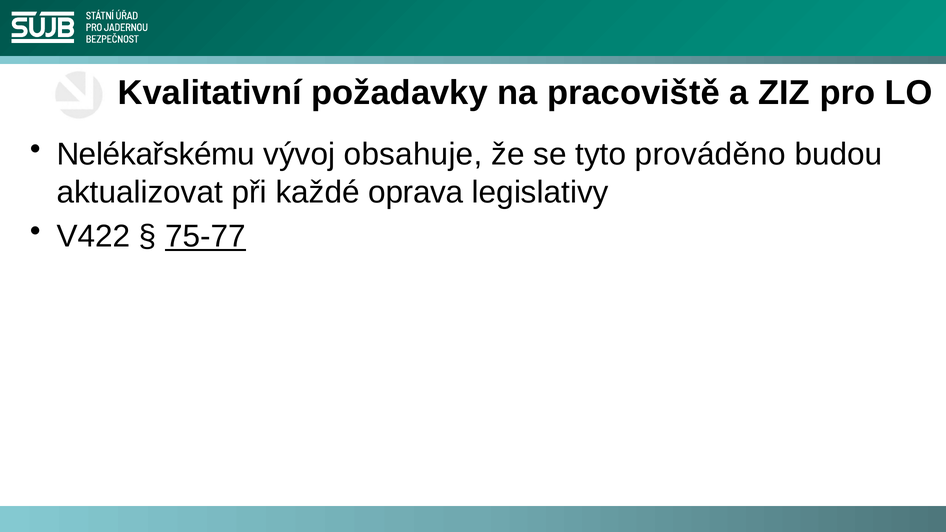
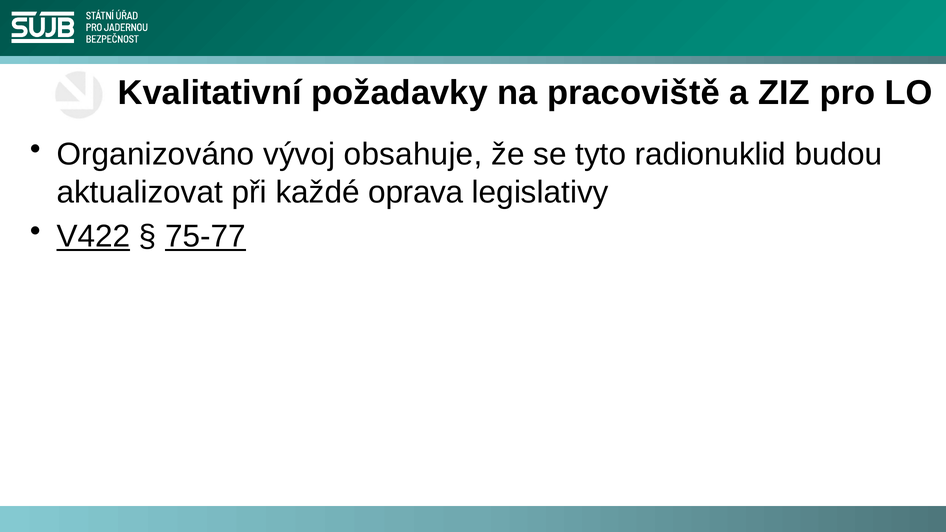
Nelékařskému: Nelékařskému -> Organizováno
prováděno: prováděno -> radionuklid
V422 underline: none -> present
